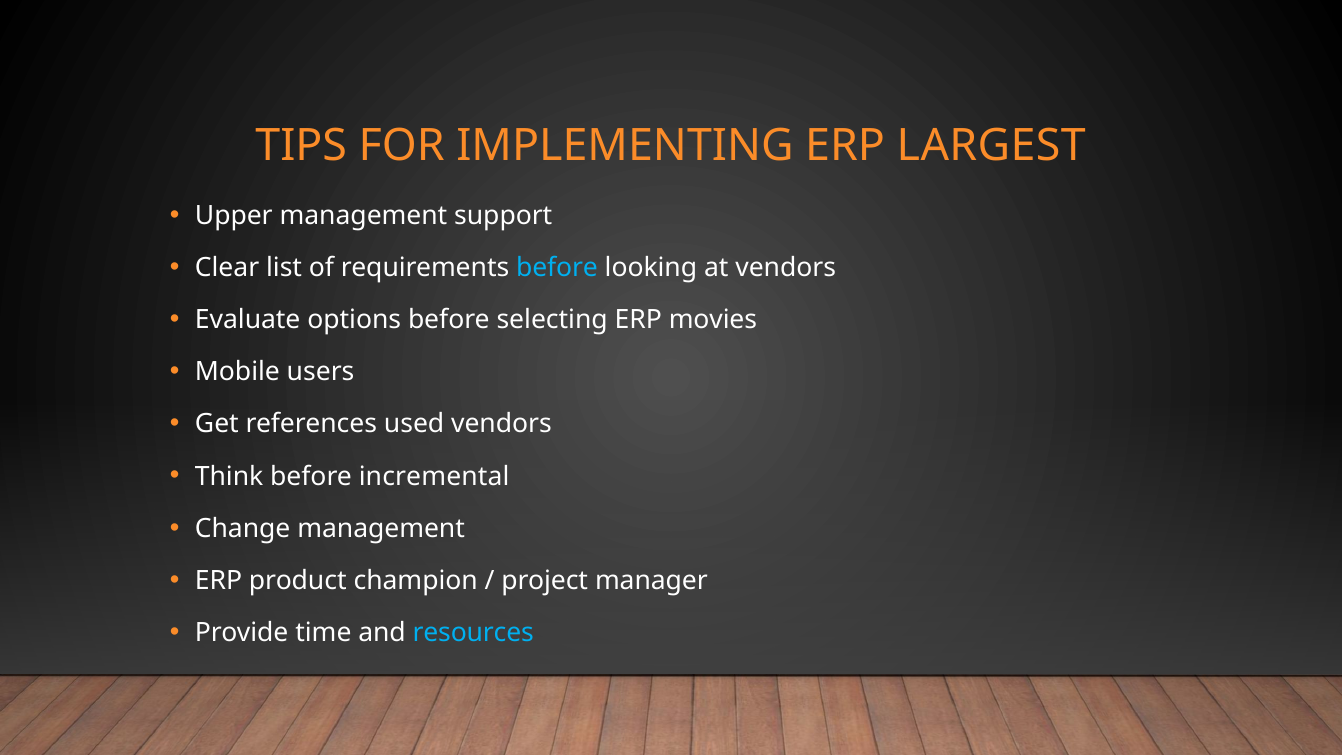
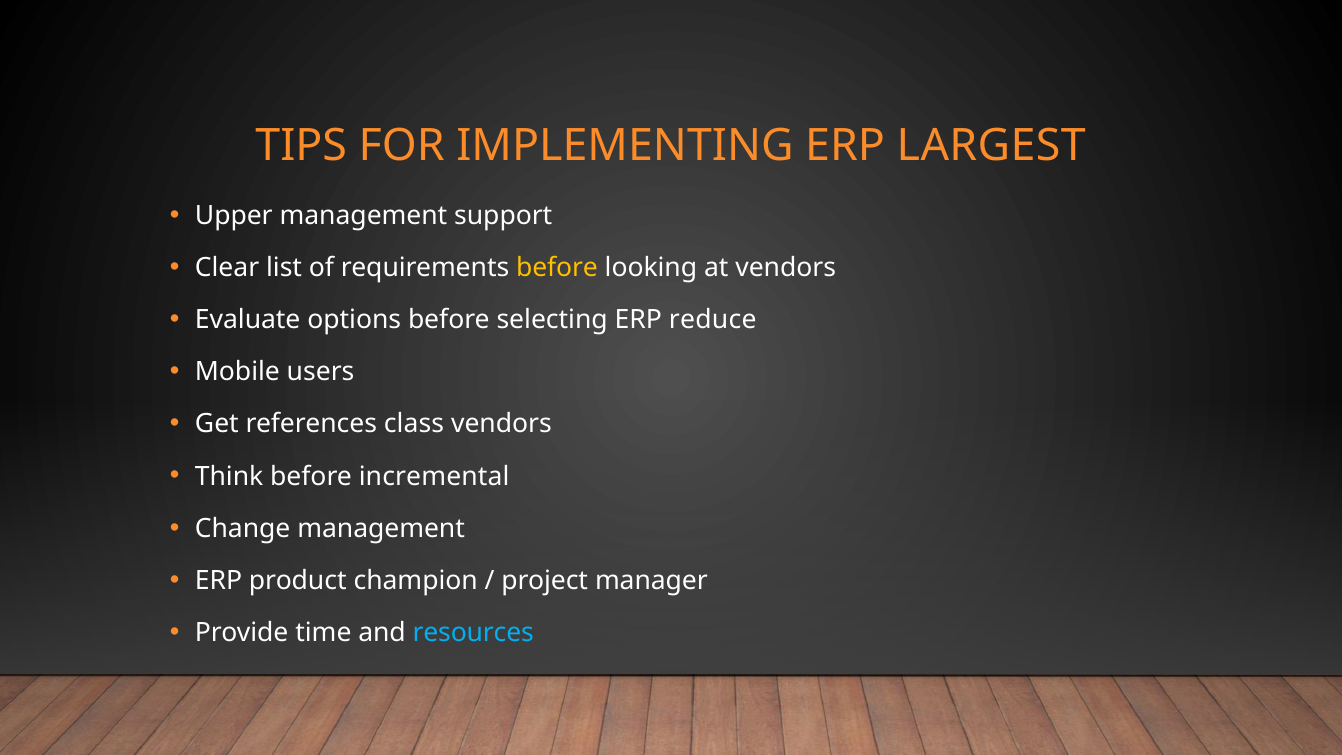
before at (557, 267) colour: light blue -> yellow
movies: movies -> reduce
used: used -> class
